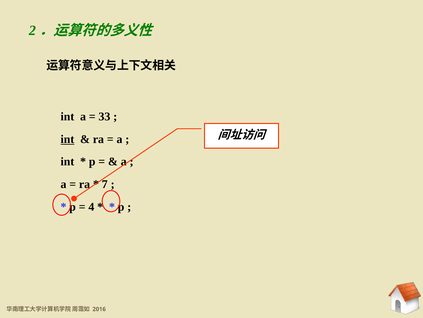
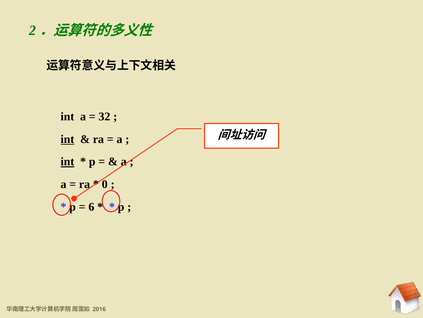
33: 33 -> 32
int at (67, 161) underline: none -> present
7: 7 -> 0
4: 4 -> 6
